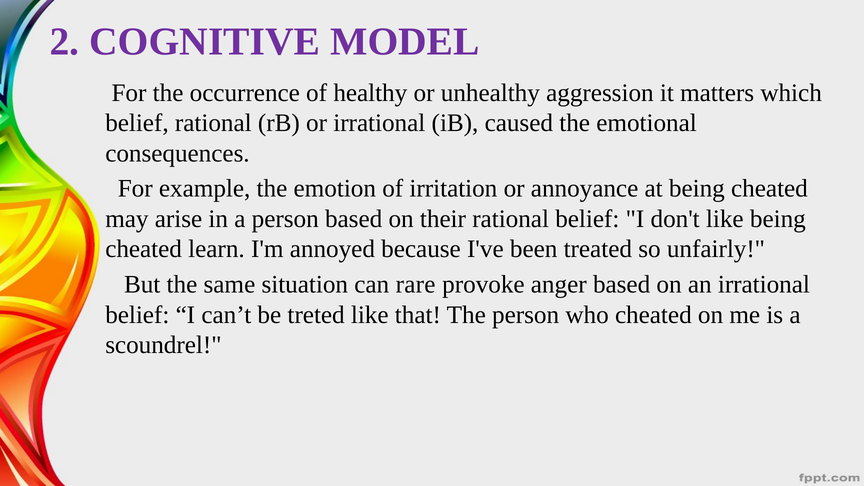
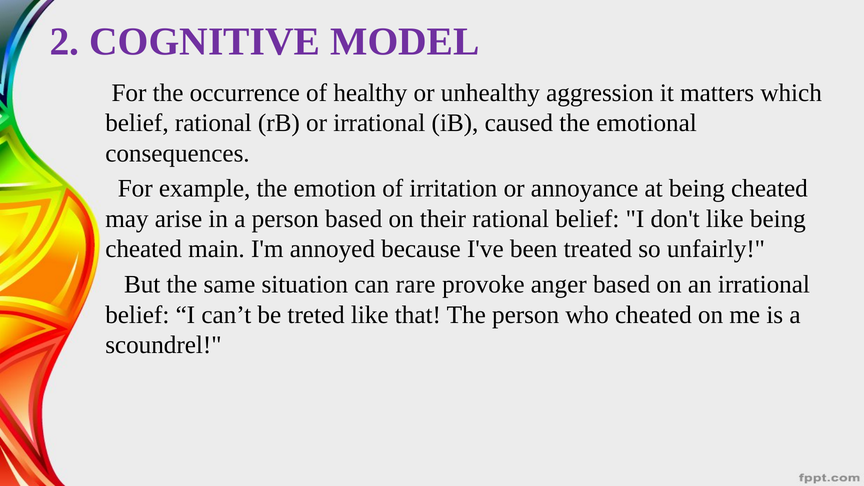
learn: learn -> main
